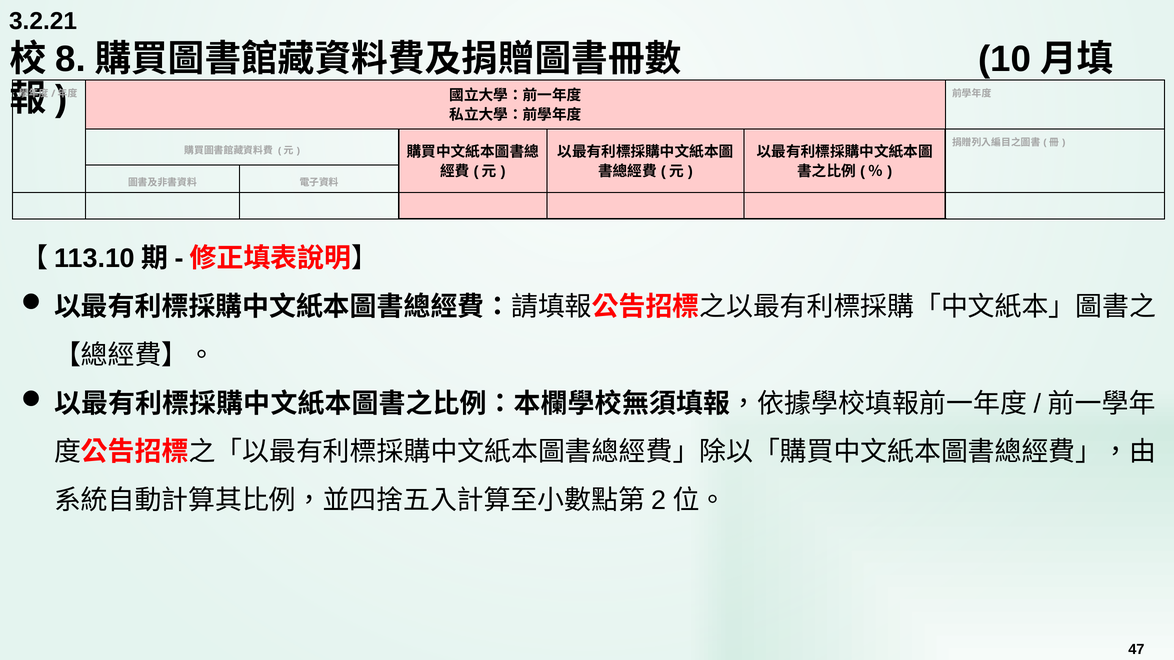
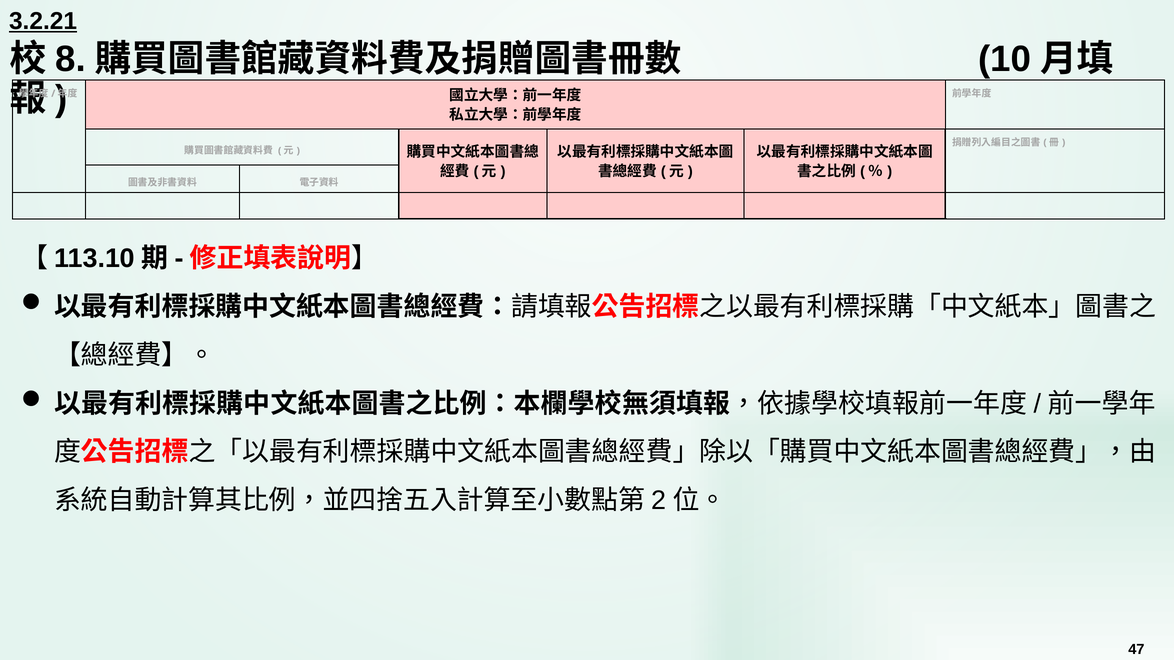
3.2.21 underline: none -> present
